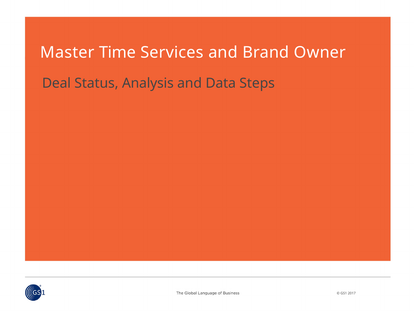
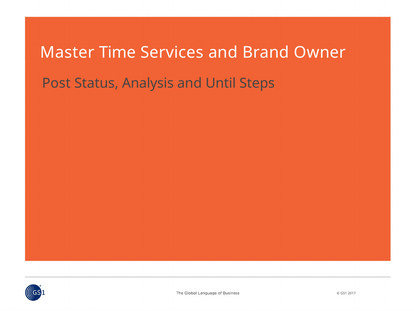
Deal: Deal -> Post
Data: Data -> Until
